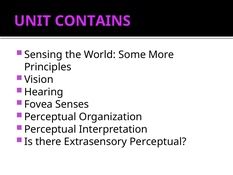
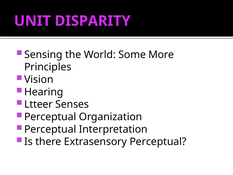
CONTAINS: CONTAINS -> DISPARITY
Fovea: Fovea -> Ltteer
